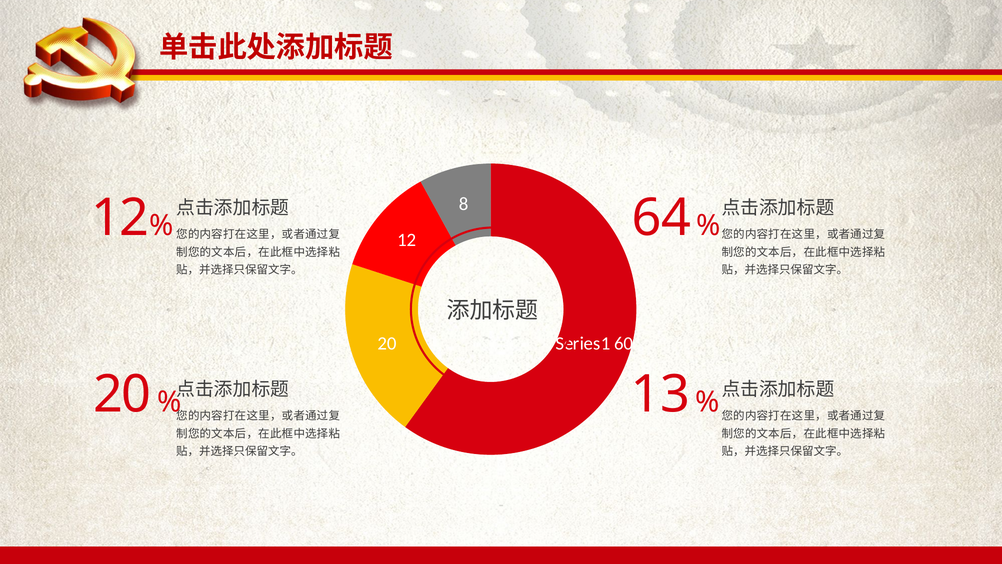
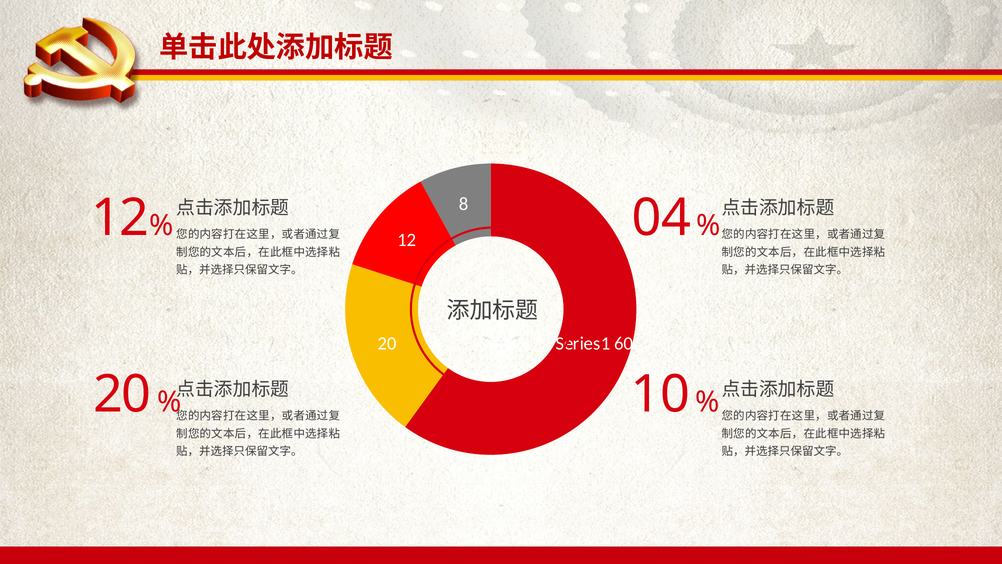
64: 64 -> 04
13: 13 -> 10
